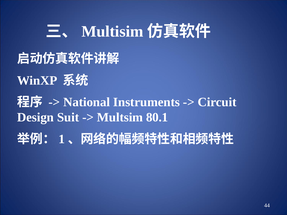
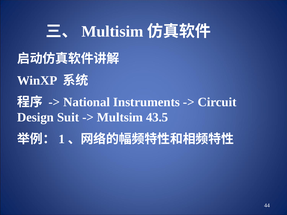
80.1: 80.1 -> 43.5
